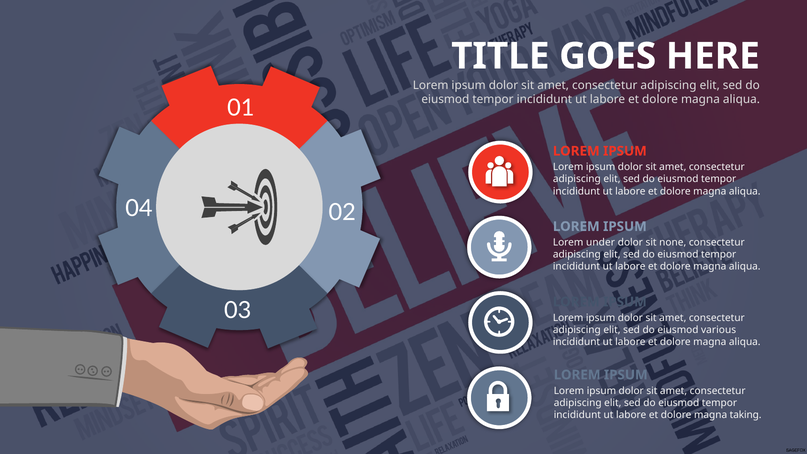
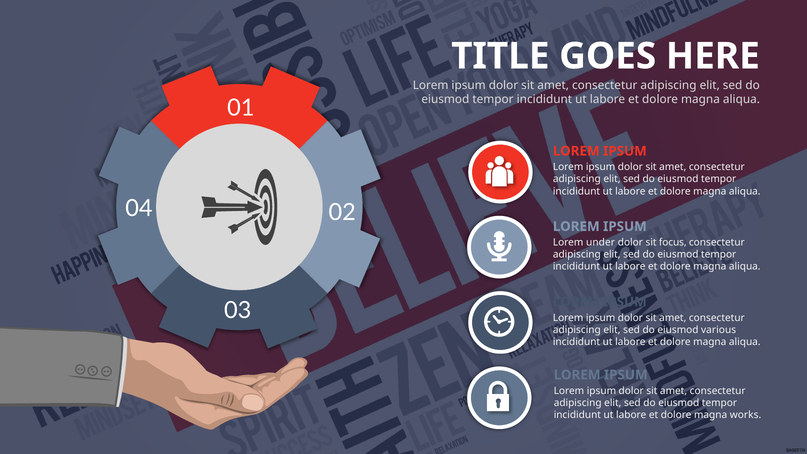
none: none -> focus
taking: taking -> works
